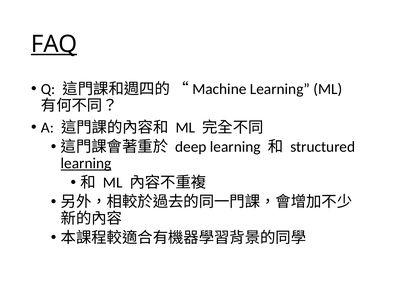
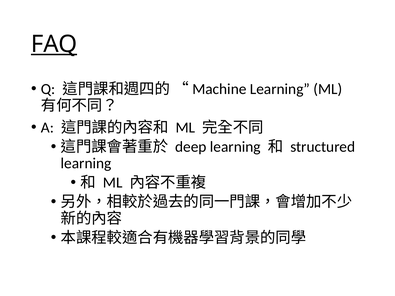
learning at (86, 163) underline: present -> none
